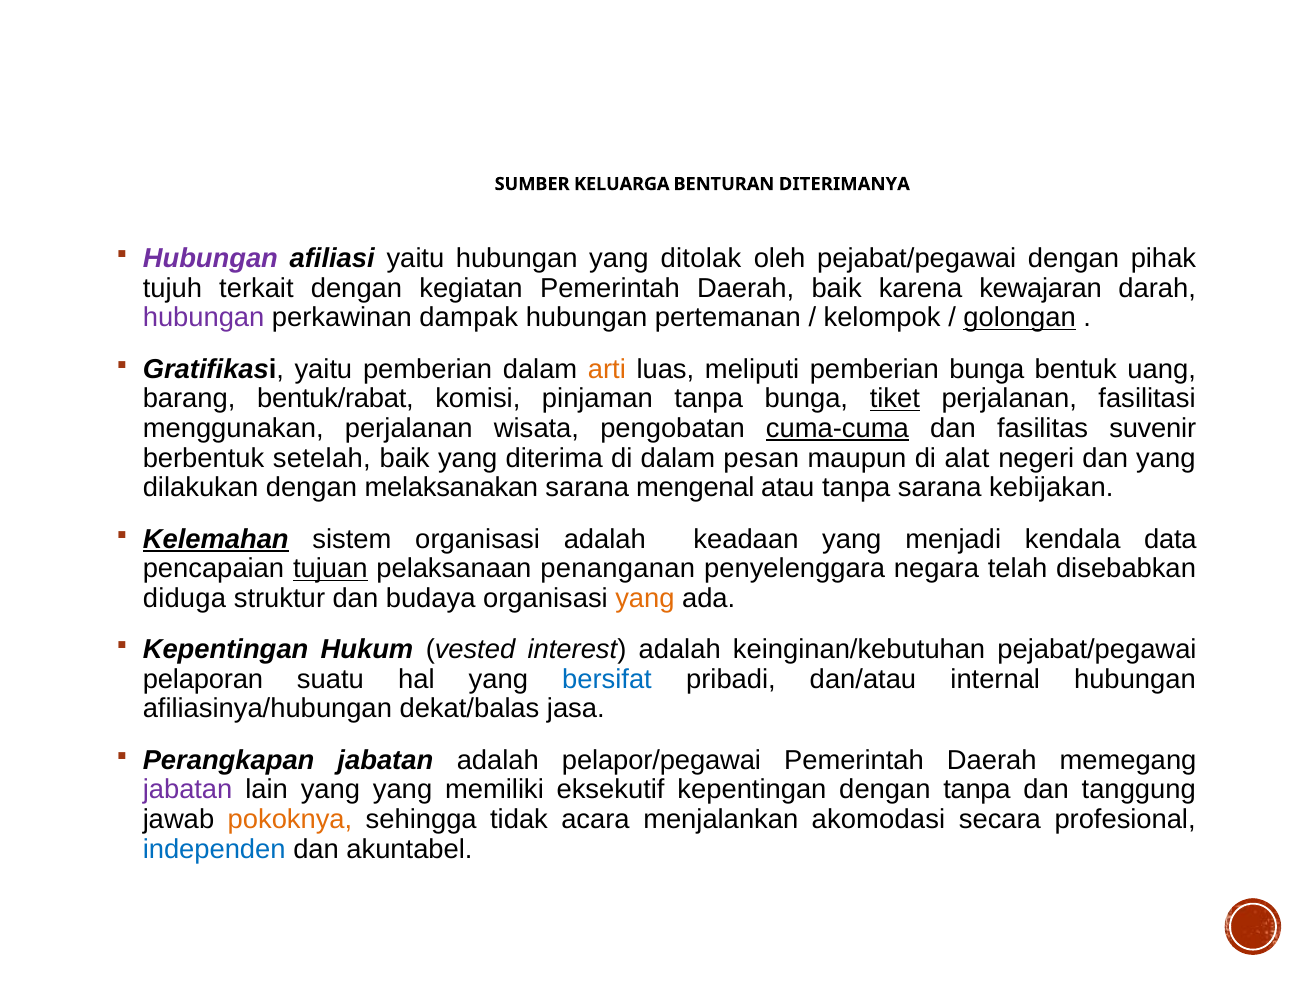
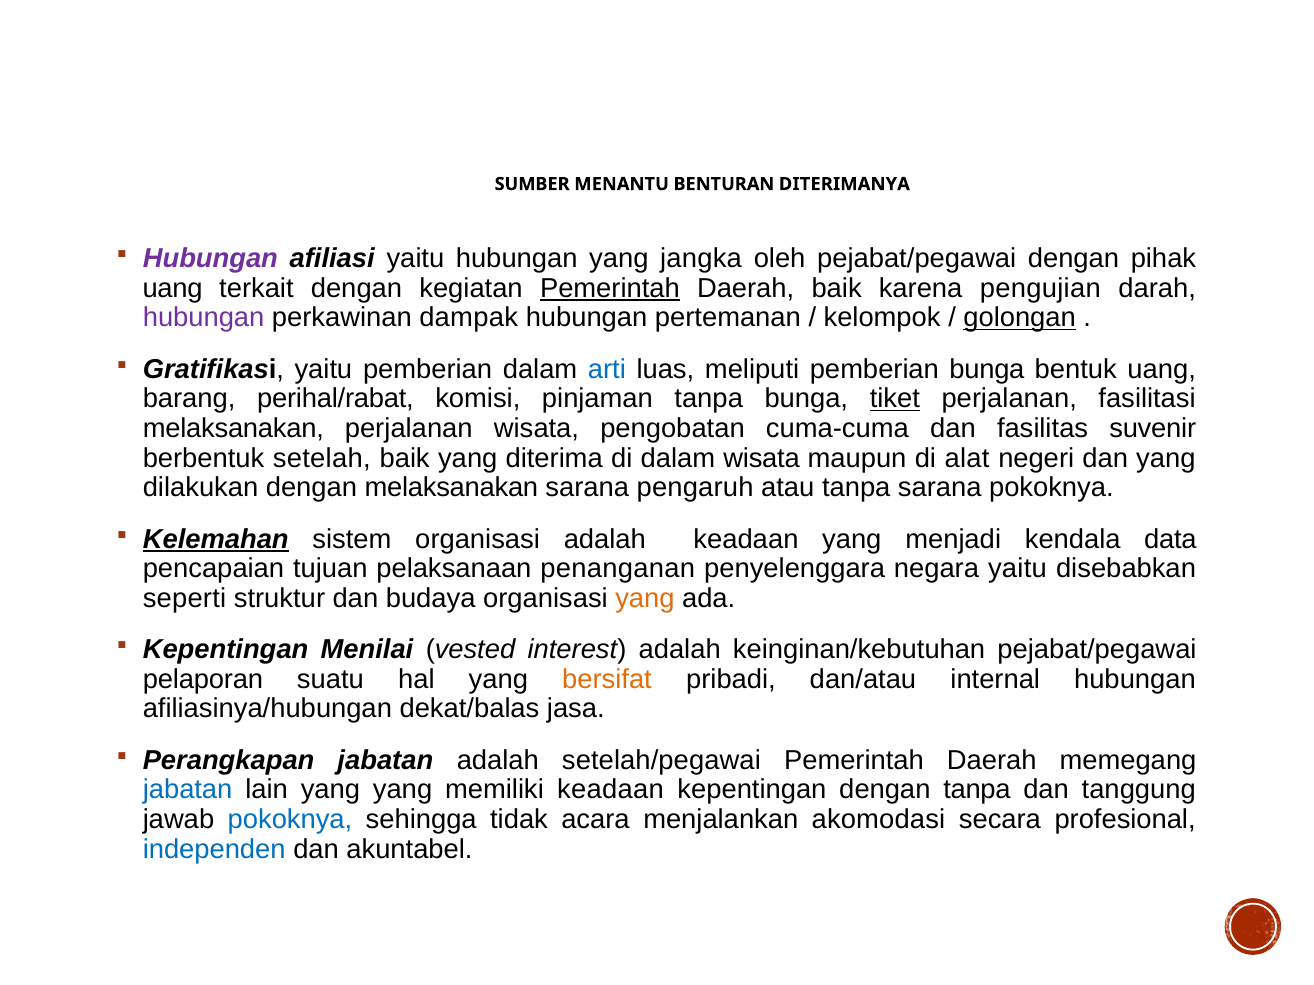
KELUARGA: KELUARGA -> MENANTU
ditolak: ditolak -> jangka
tujuh at (172, 288): tujuh -> uang
Pemerintah at (610, 288) underline: none -> present
kewajaran: kewajaran -> pengujian
arti colour: orange -> blue
bentuk/rabat: bentuk/rabat -> perihal/rabat
menggunakan at (233, 429): menggunakan -> melaksanakan
cuma-cuma underline: present -> none
dalam pesan: pesan -> wisata
mengenal: mengenal -> pengaruh
sarana kebijakan: kebijakan -> pokoknya
tujuan underline: present -> none
negara telah: telah -> yaitu
diduga: diduga -> seperti
Hukum: Hukum -> Menilai
bersifat colour: blue -> orange
pelapor/pegawai: pelapor/pegawai -> setelah/pegawai
jabatan at (188, 790) colour: purple -> blue
memiliki eksekutif: eksekutif -> keadaan
pokoknya at (290, 820) colour: orange -> blue
